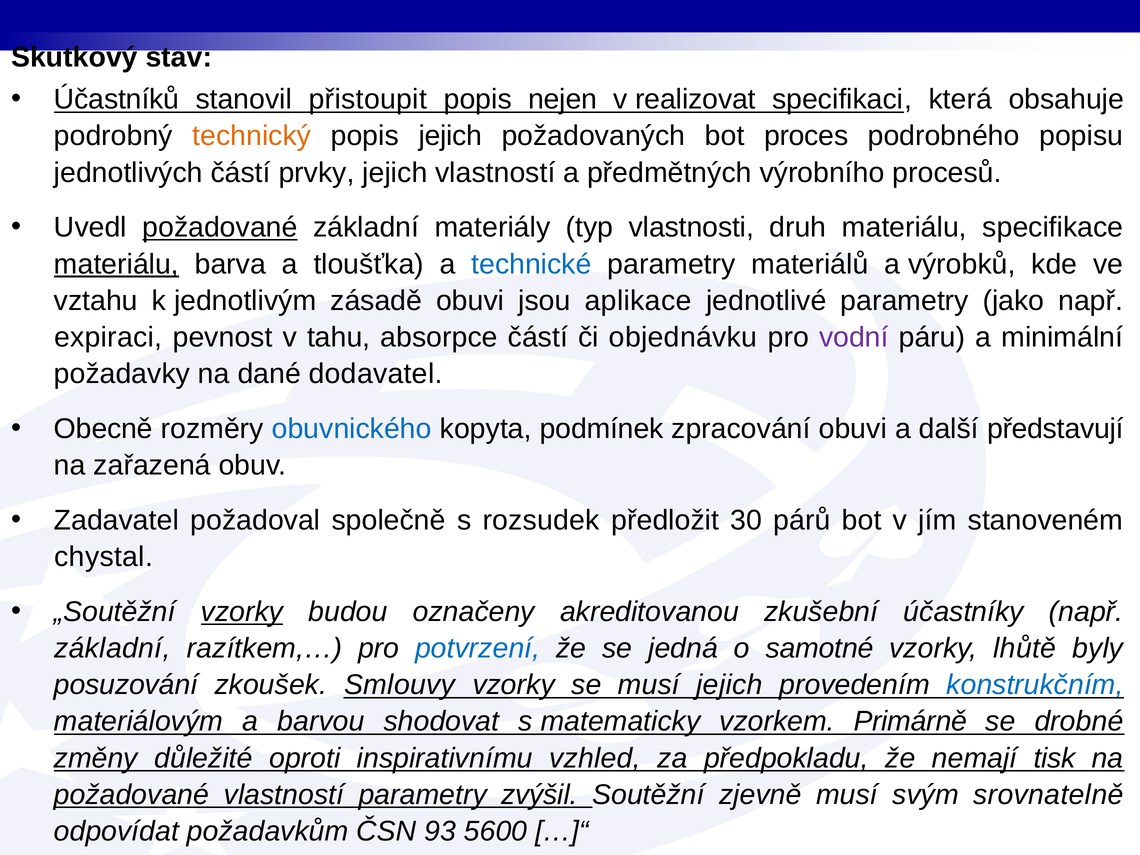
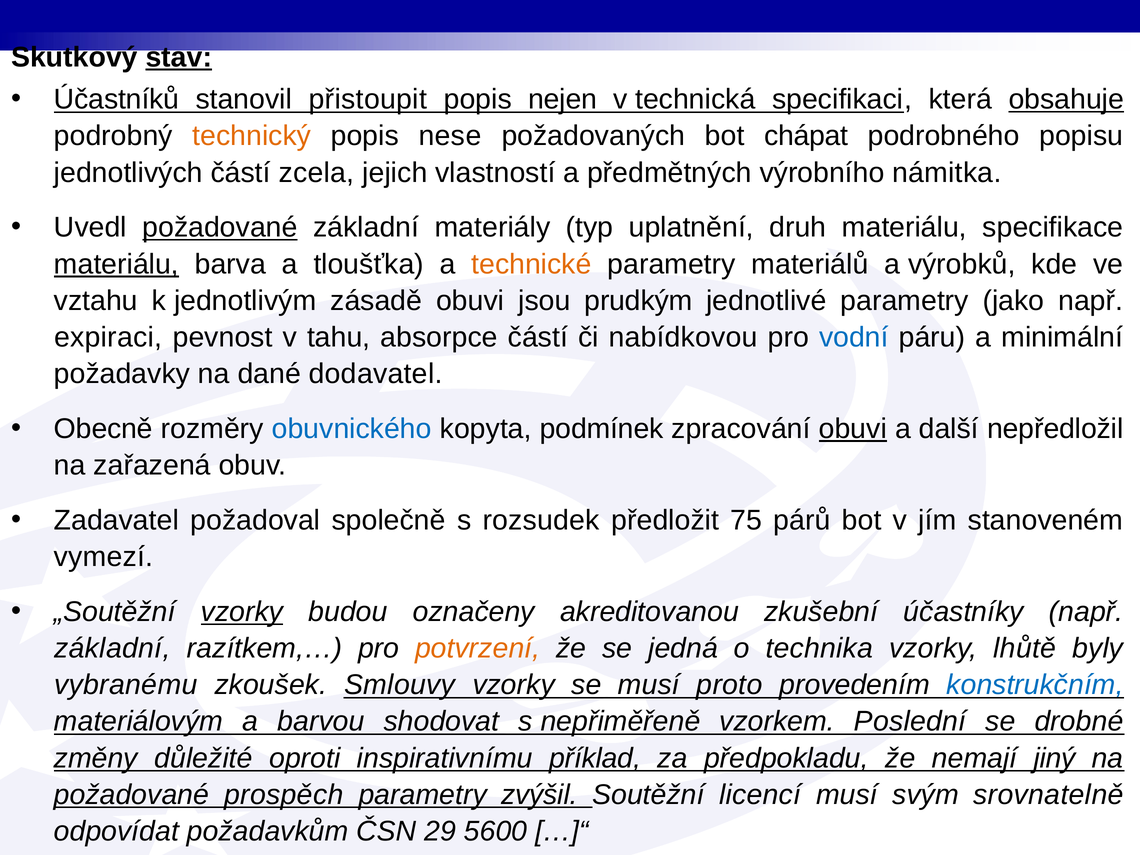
stav underline: none -> present
realizovat: realizovat -> technická
obsahuje underline: none -> present
popis jejich: jejich -> nese
proces: proces -> chápat
prvky: prvky -> zcela
procesů: procesů -> námitka
vlastnosti: vlastnosti -> uplatnění
technické colour: blue -> orange
aplikace: aplikace -> prudkým
objednávku: objednávku -> nabídkovou
vodní colour: purple -> blue
obuvi at (853, 429) underline: none -> present
představují: představují -> nepředložil
30: 30 -> 75
chystal: chystal -> vymezí
potvrzení colour: blue -> orange
samotné: samotné -> technika
posuzování: posuzování -> vybranému
musí jejich: jejich -> proto
matematicky: matematicky -> nepřiměřeně
Primárně: Primárně -> Poslední
vzhled: vzhled -> příklad
tisk: tisk -> jiný
požadované vlastností: vlastností -> prospěch
zjevně: zjevně -> licencí
93: 93 -> 29
